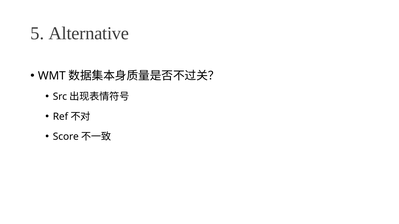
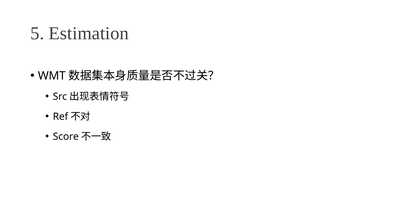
Alternative: Alternative -> Estimation
